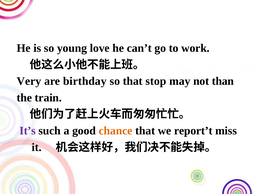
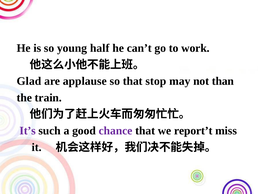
love: love -> half
Very: Very -> Glad
birthday: birthday -> applause
chance colour: orange -> purple
